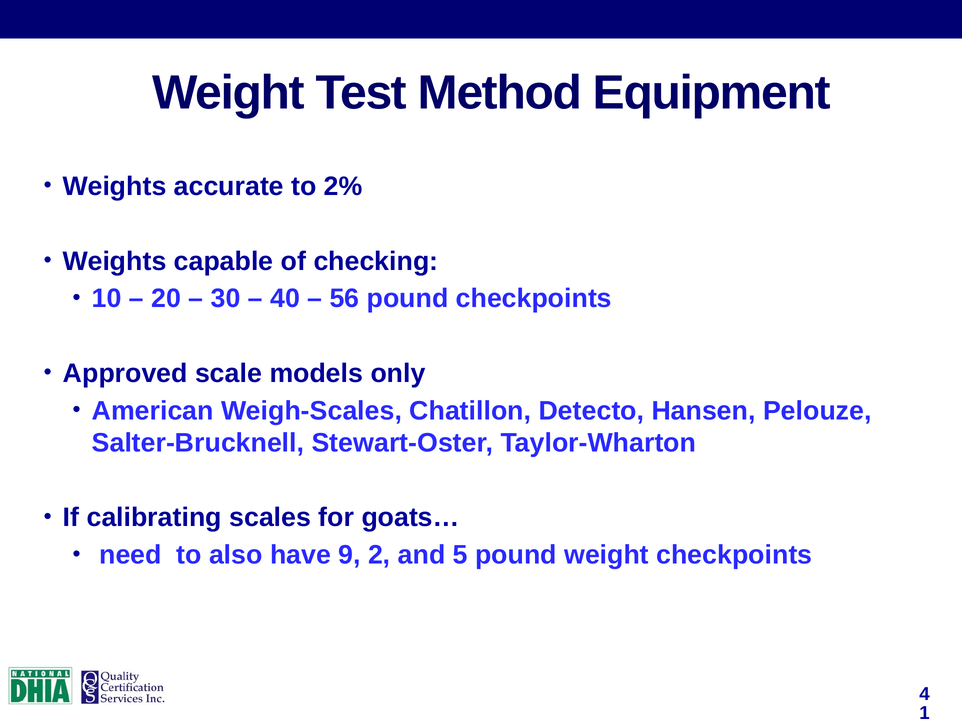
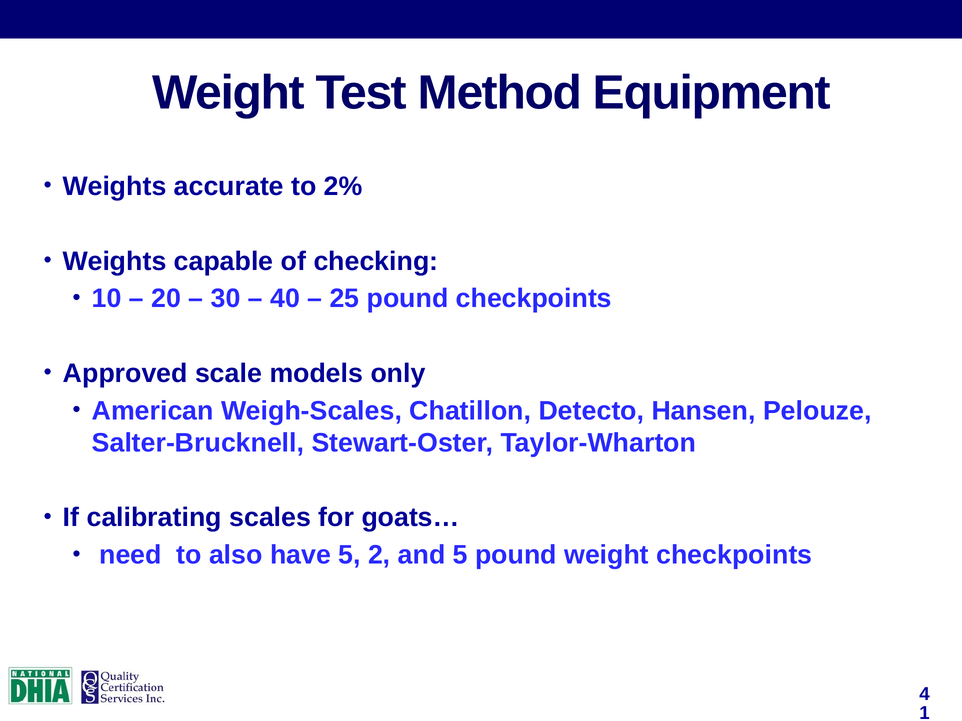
56: 56 -> 25
have 9: 9 -> 5
